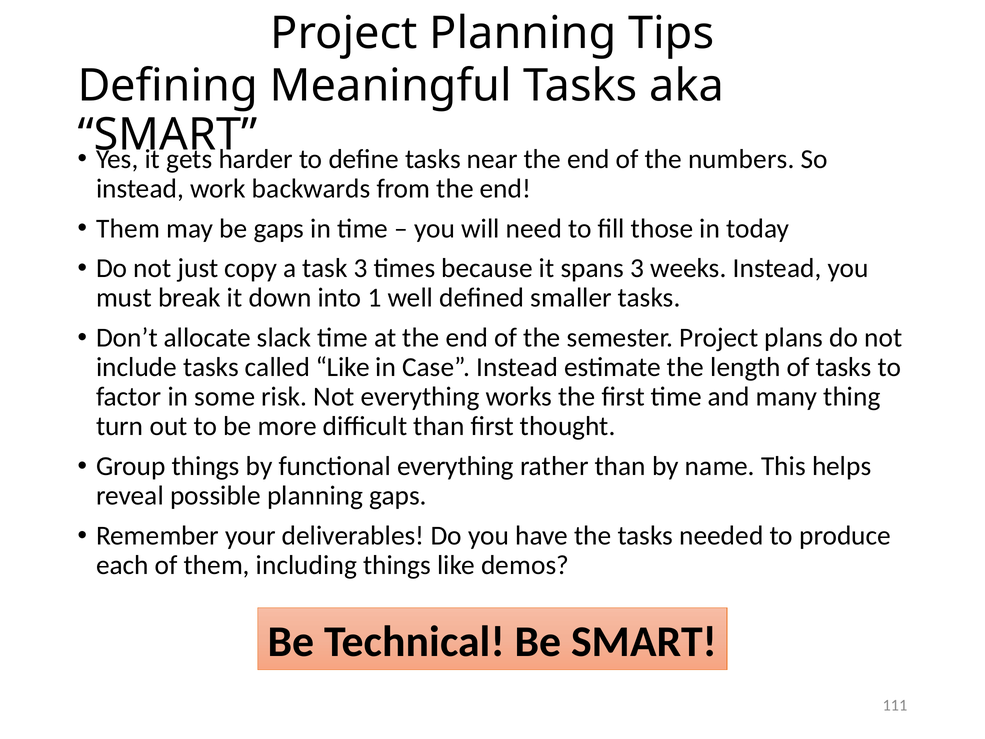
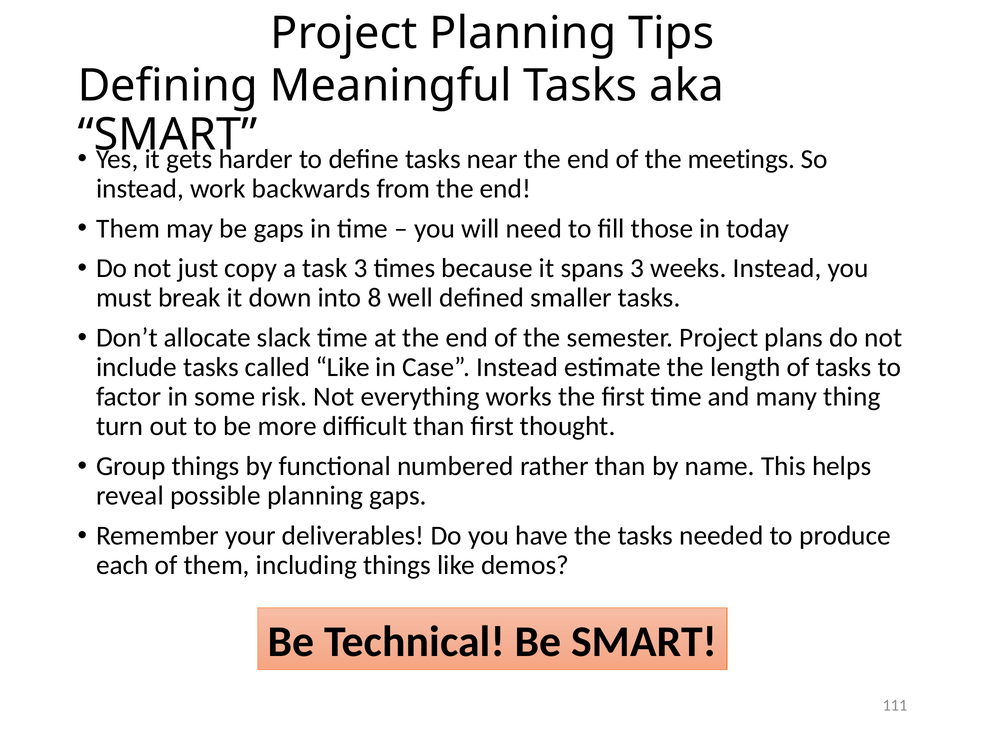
numbers: numbers -> meetings
1: 1 -> 8
functional everything: everything -> numbered
